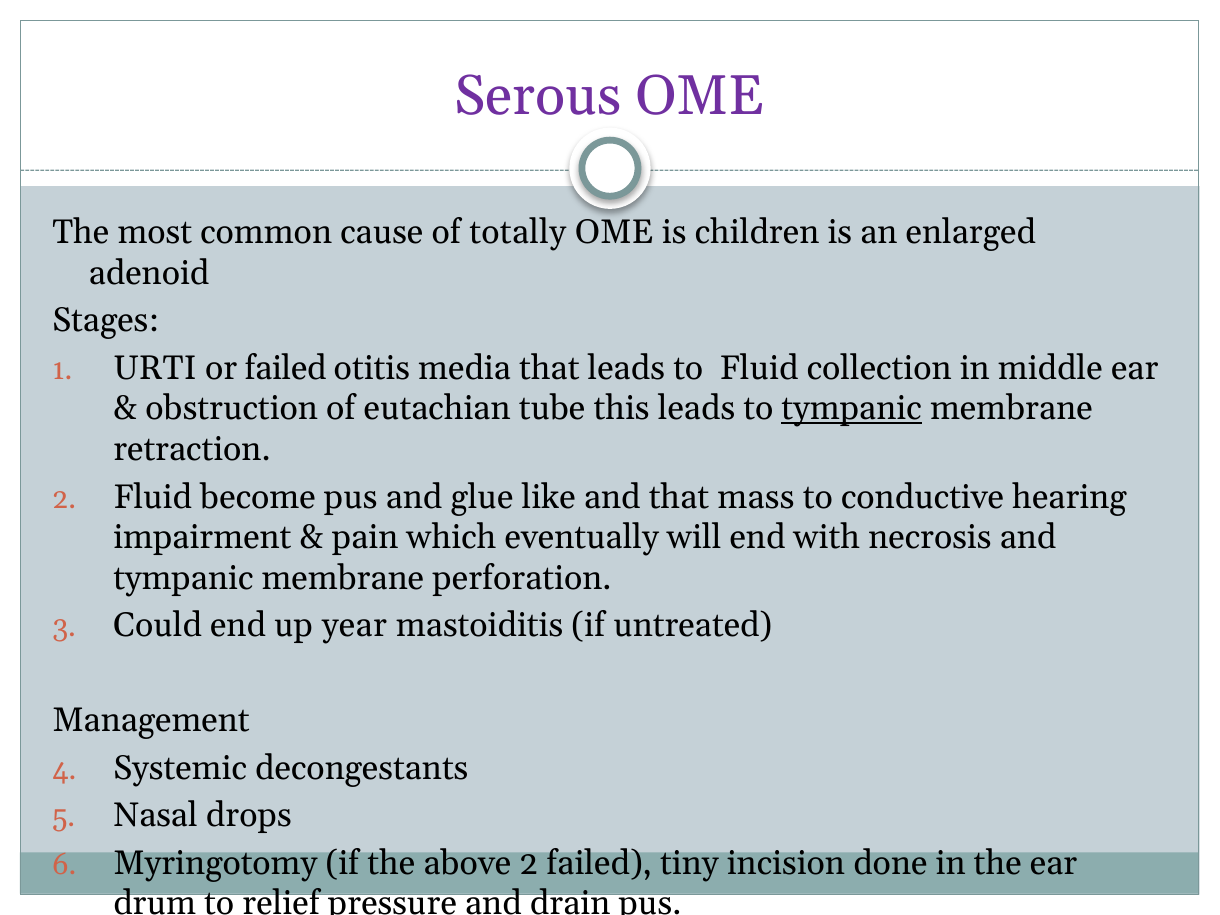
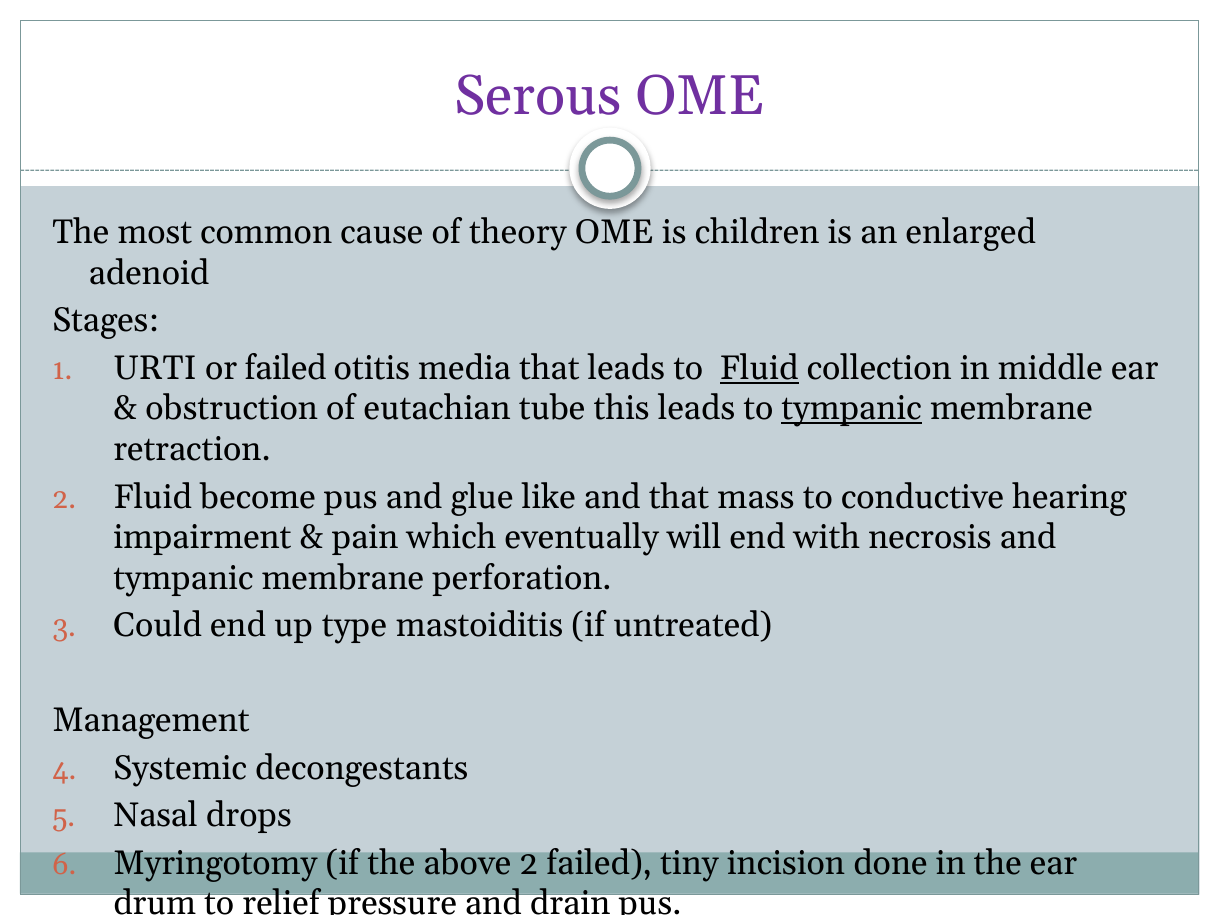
totally: totally -> theory
Fluid at (759, 368) underline: none -> present
year: year -> type
